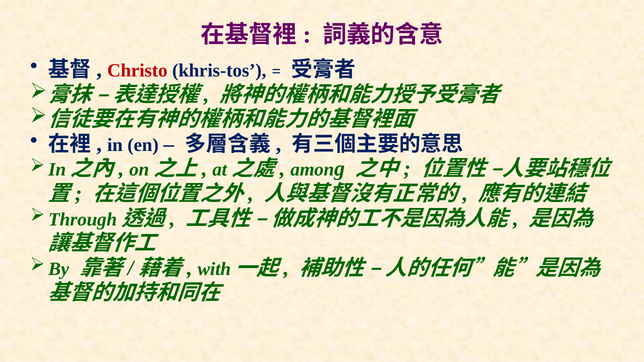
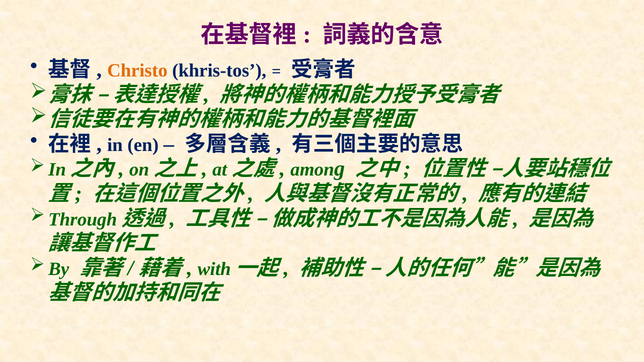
Christo colour: red -> orange
